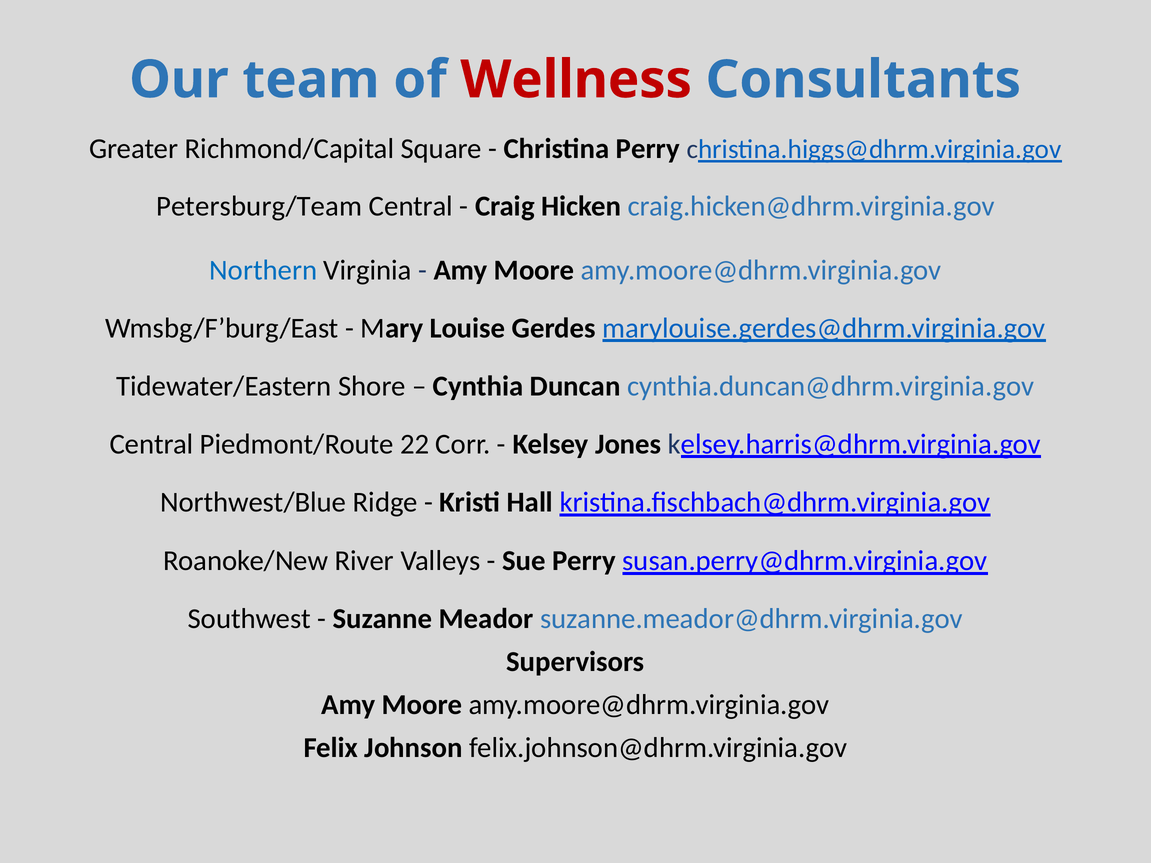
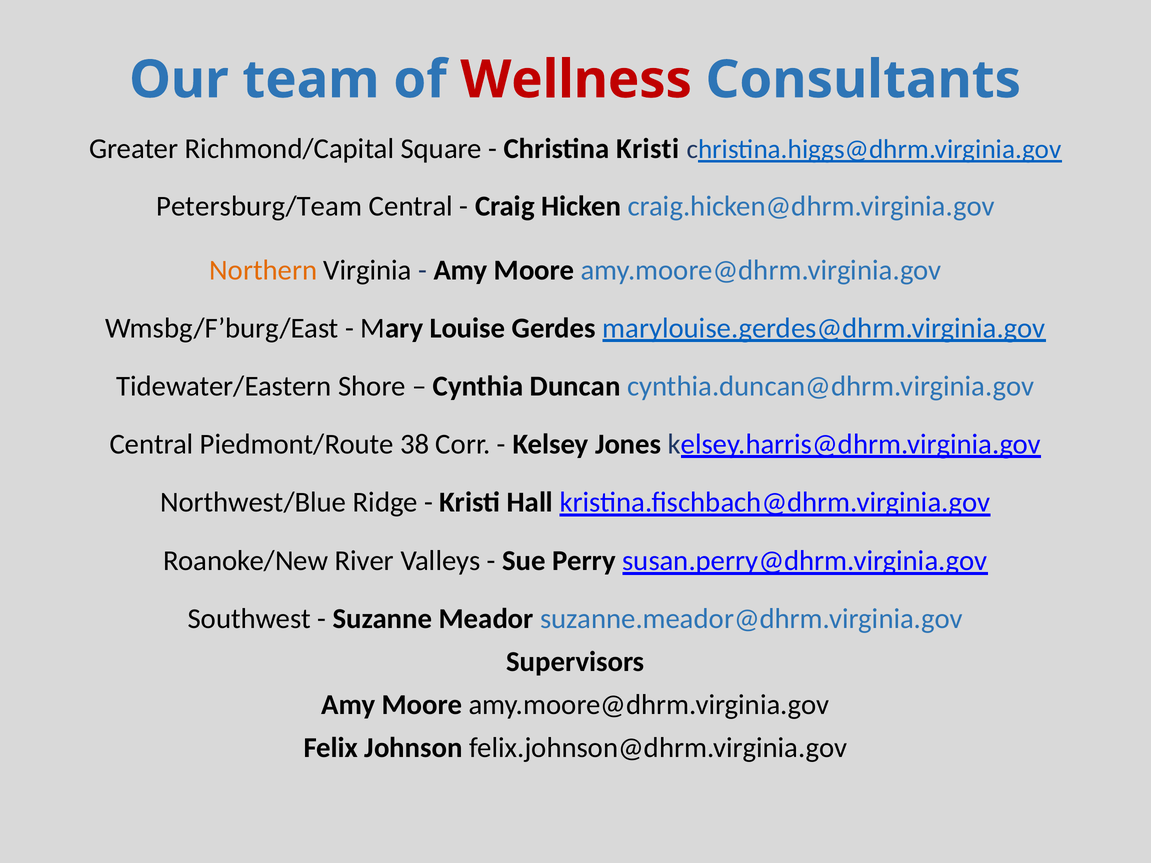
Christina Perry: Perry -> Kristi
Northern colour: blue -> orange
22: 22 -> 38
